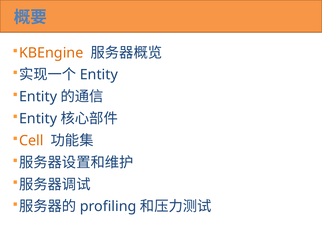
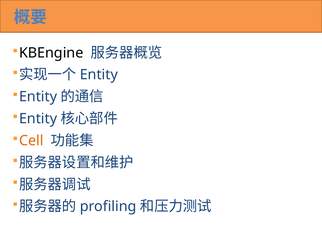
KBEngine colour: orange -> black
